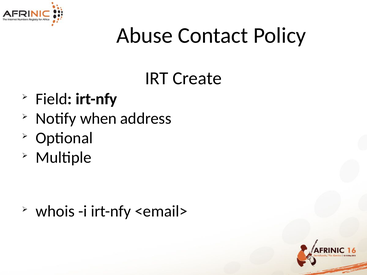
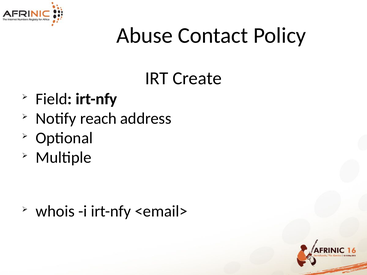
when: when -> reach
